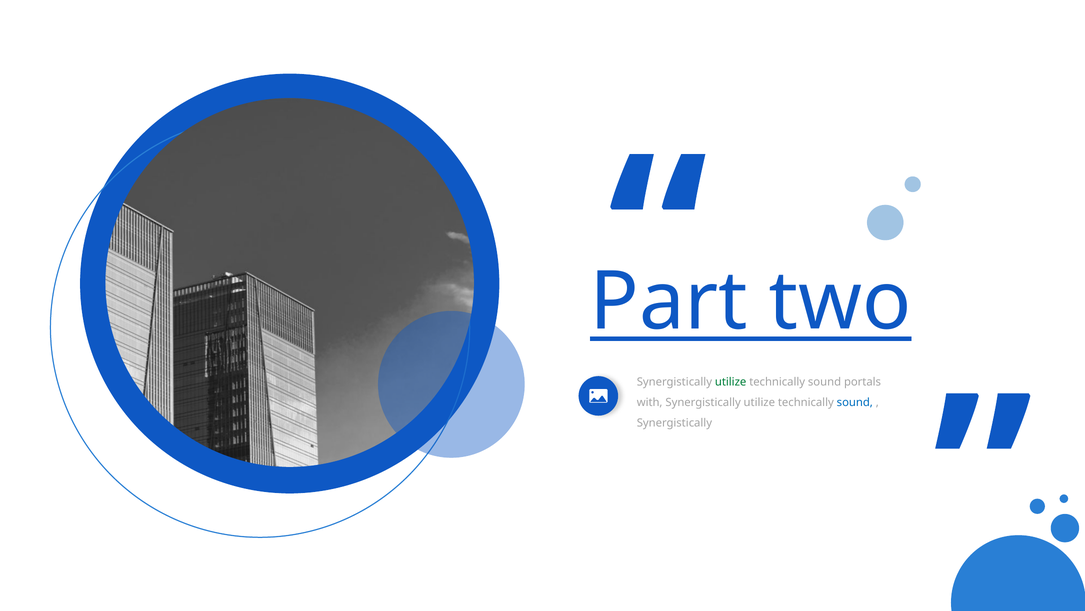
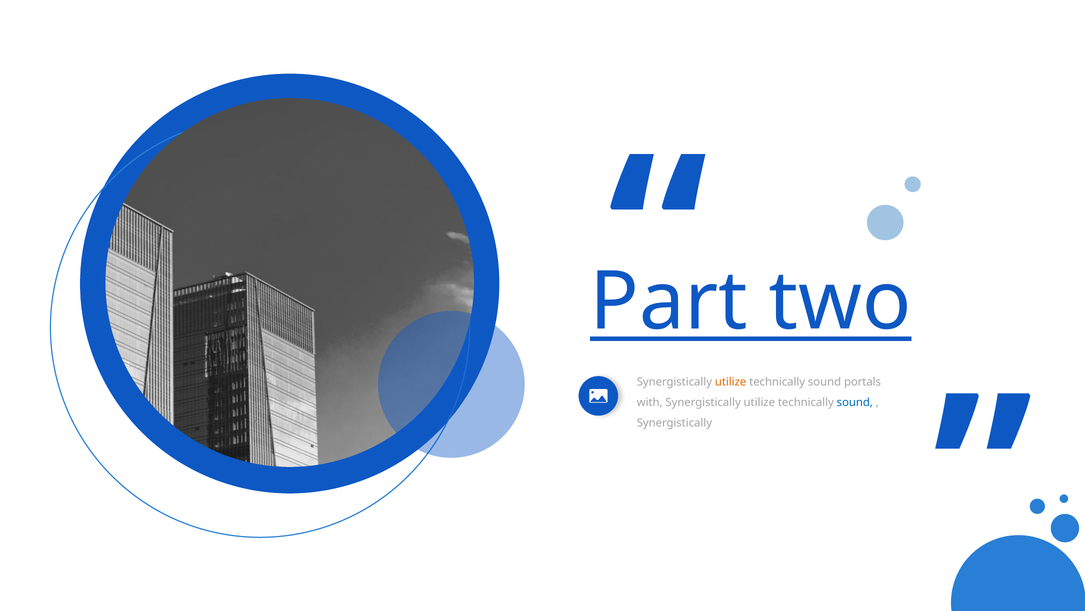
utilize at (731, 382) colour: green -> orange
